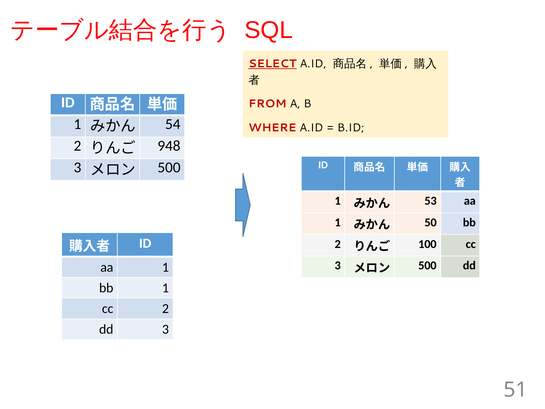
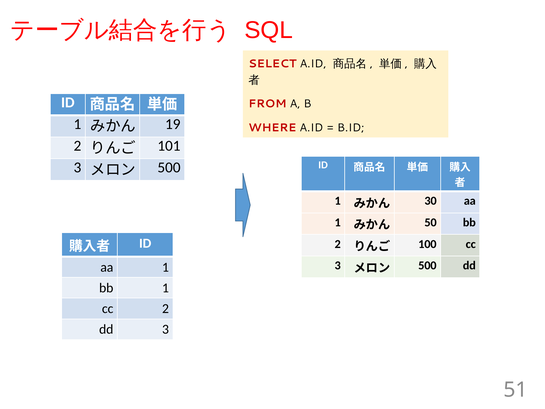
SELECT underline: present -> none
54: 54 -> 19
948: 948 -> 101
53: 53 -> 30
